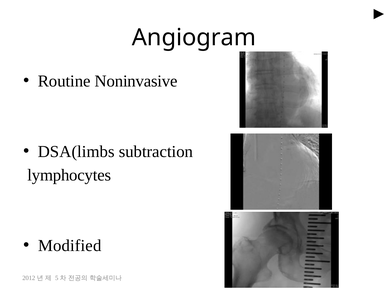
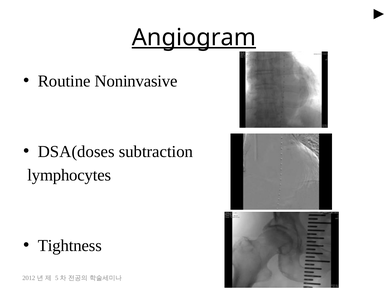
Angiogram underline: none -> present
DSA(limbs: DSA(limbs -> DSA(doses
Modified: Modified -> Tightness
